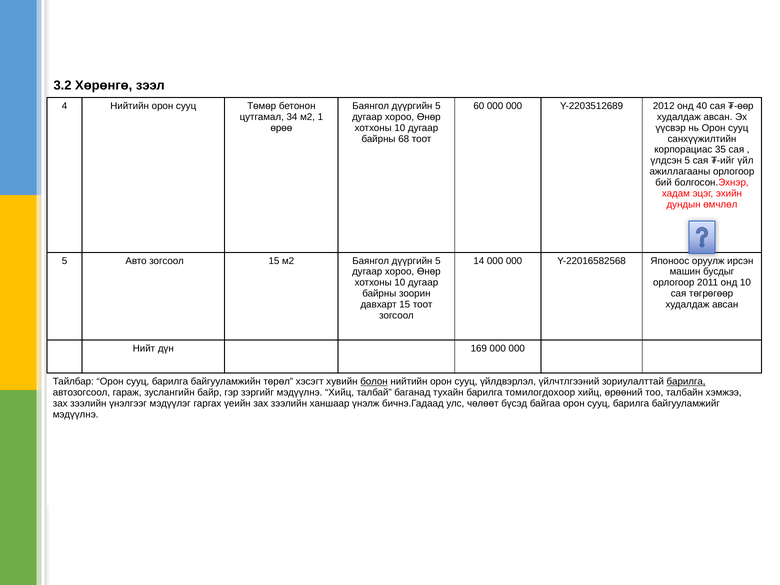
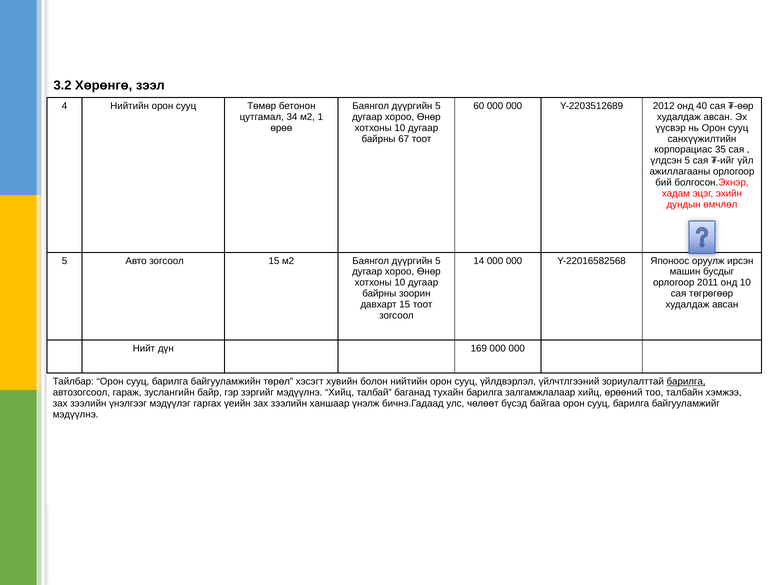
68: 68 -> 67
болон underline: present -> none
томилогдохоор: томилогдохоор -> залгамжлалаар
